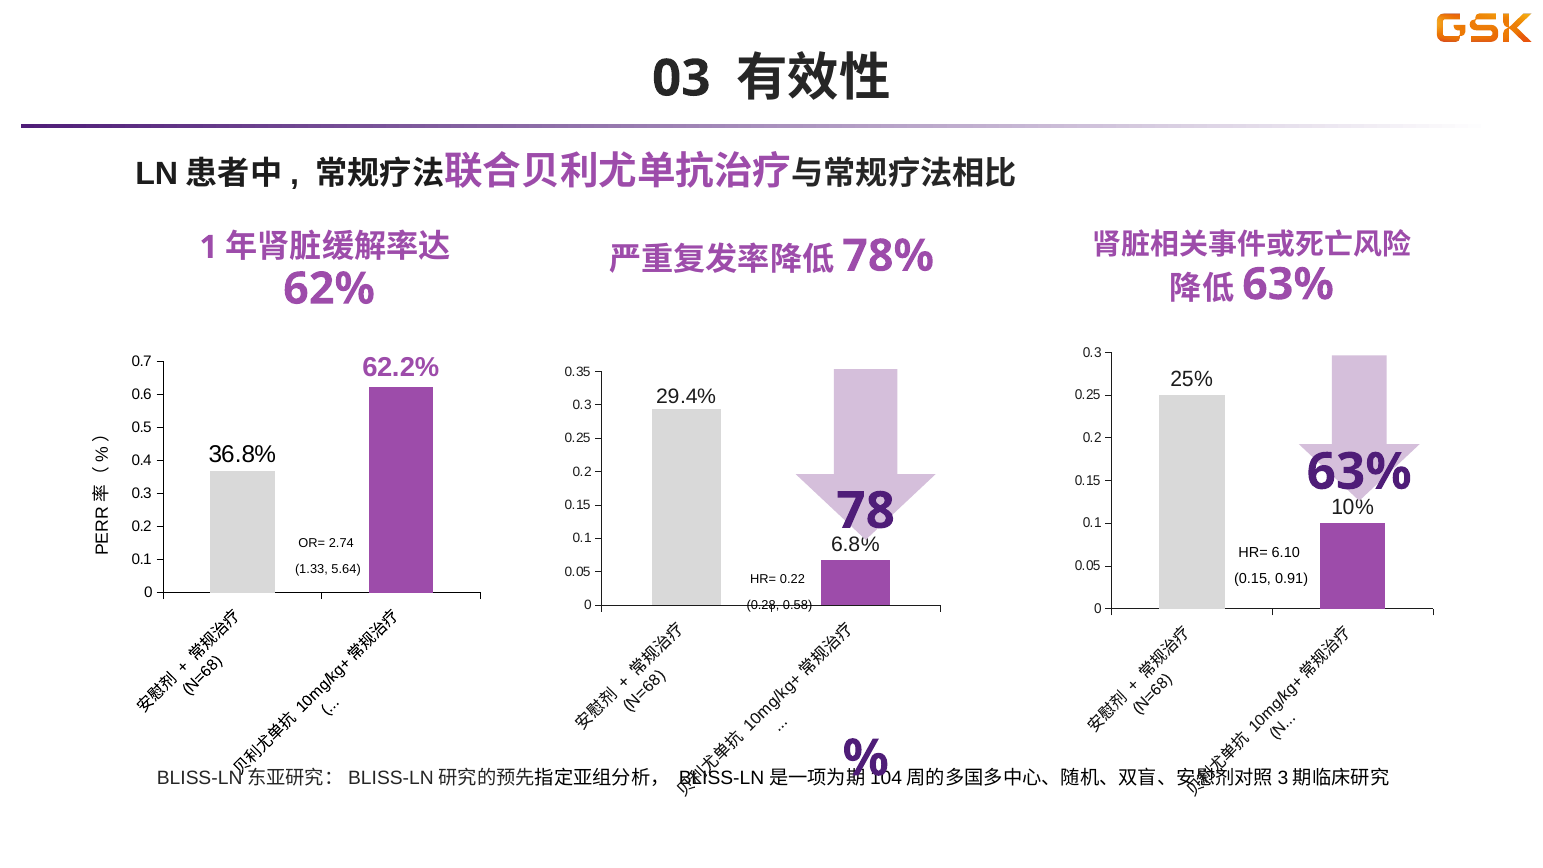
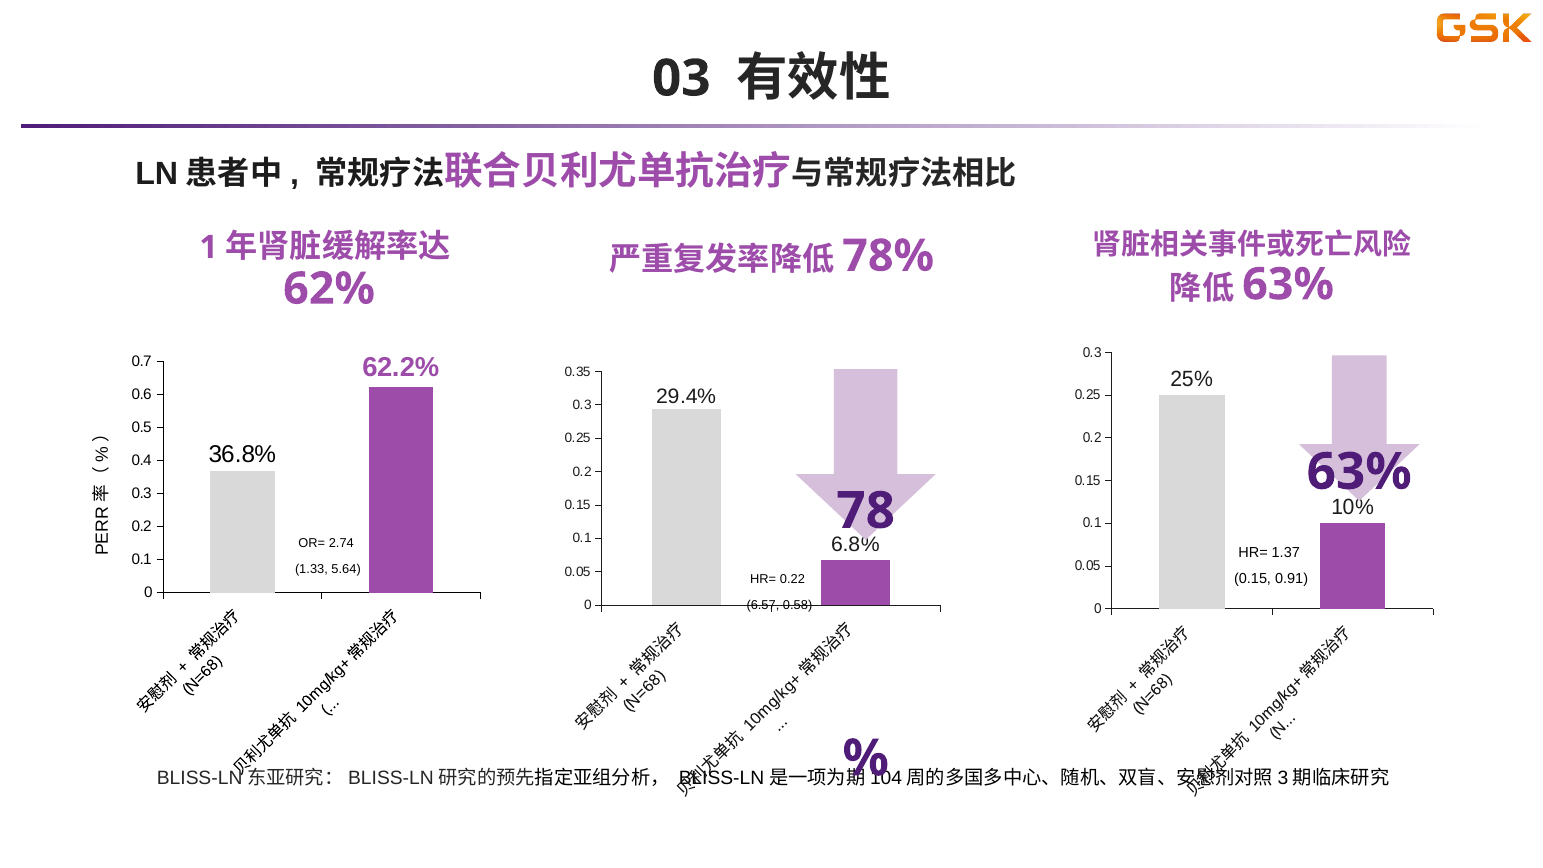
6.10: 6.10 -> 1.37
0.28: 0.28 -> 6.57
